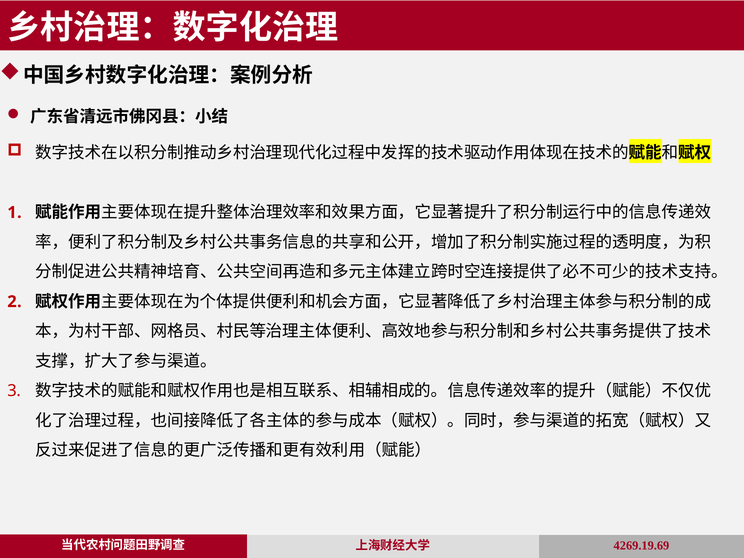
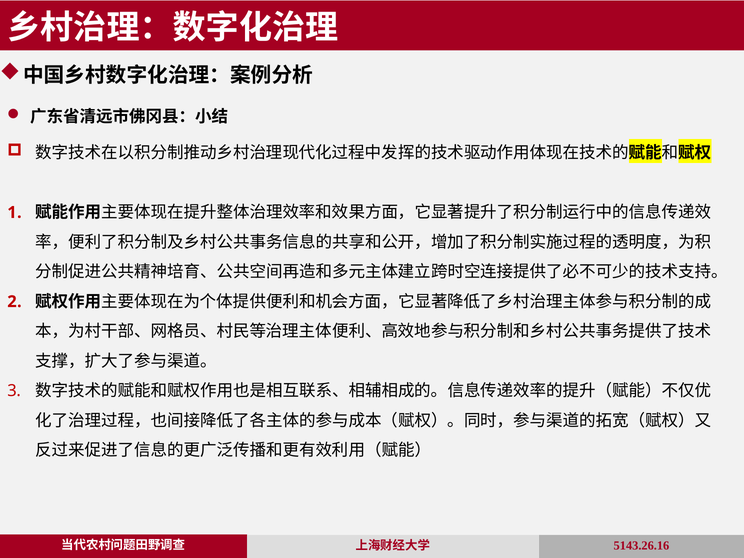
4269.19.69: 4269.19.69 -> 5143.26.16
